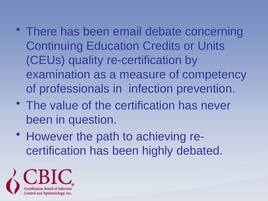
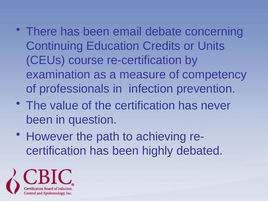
quality: quality -> course
